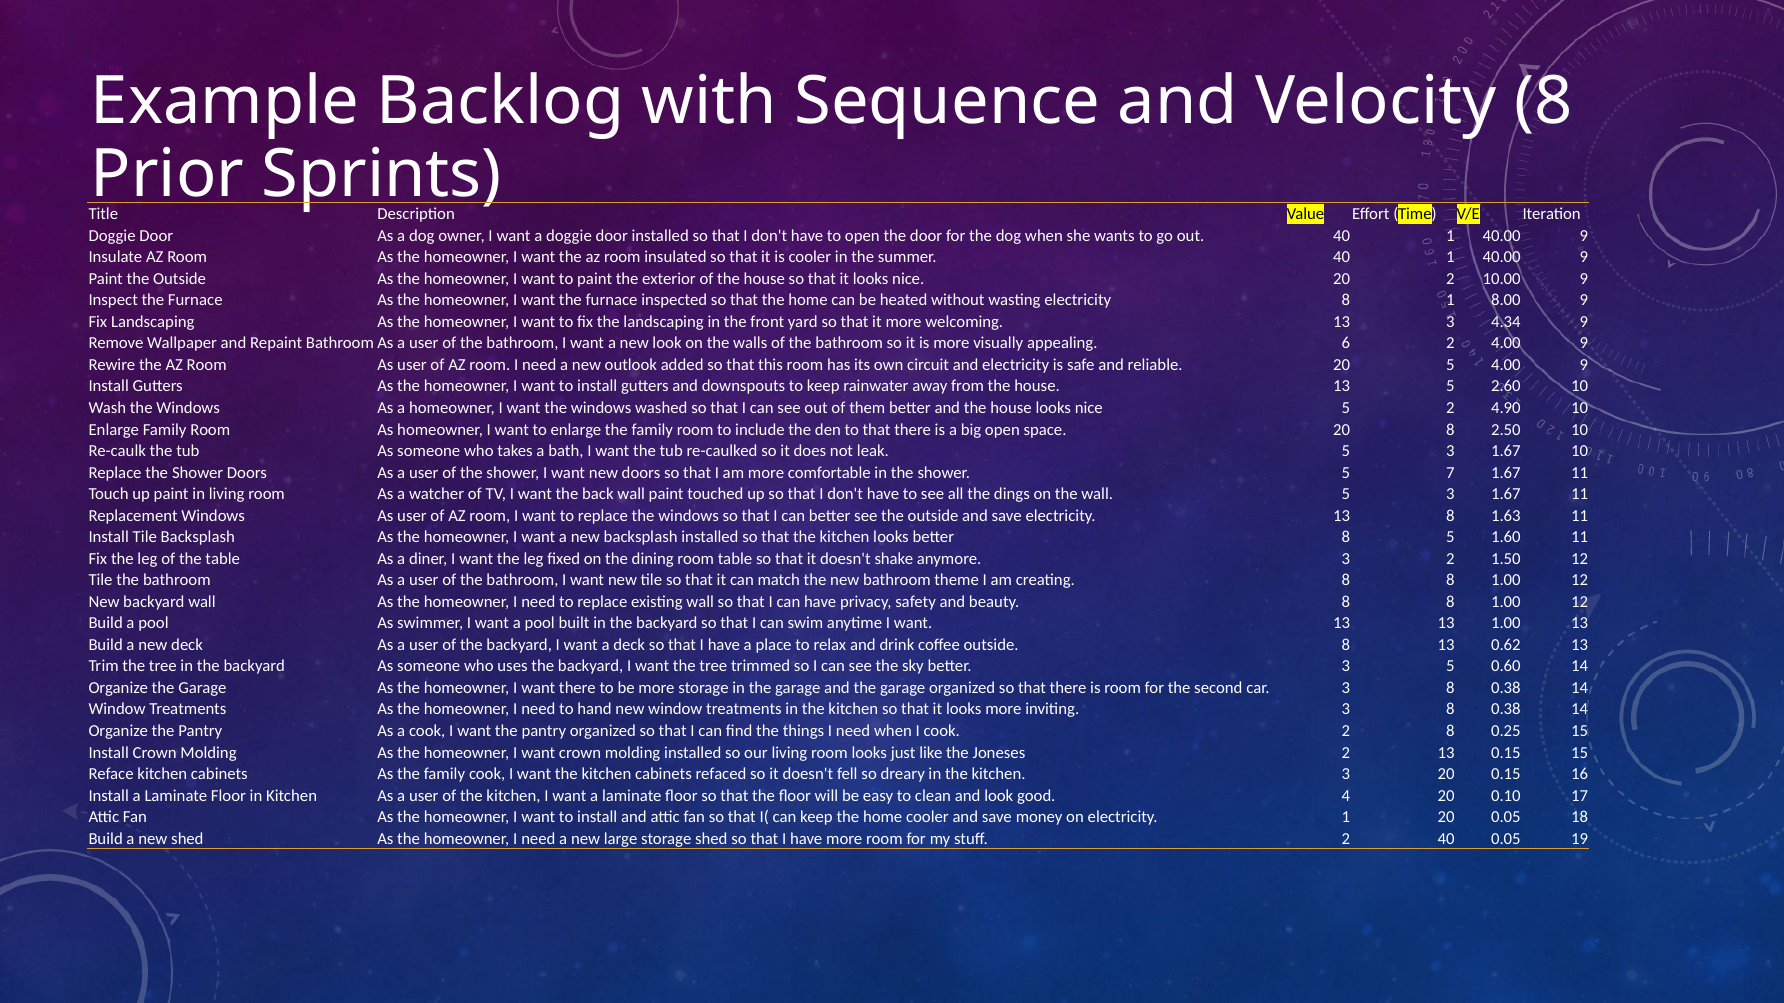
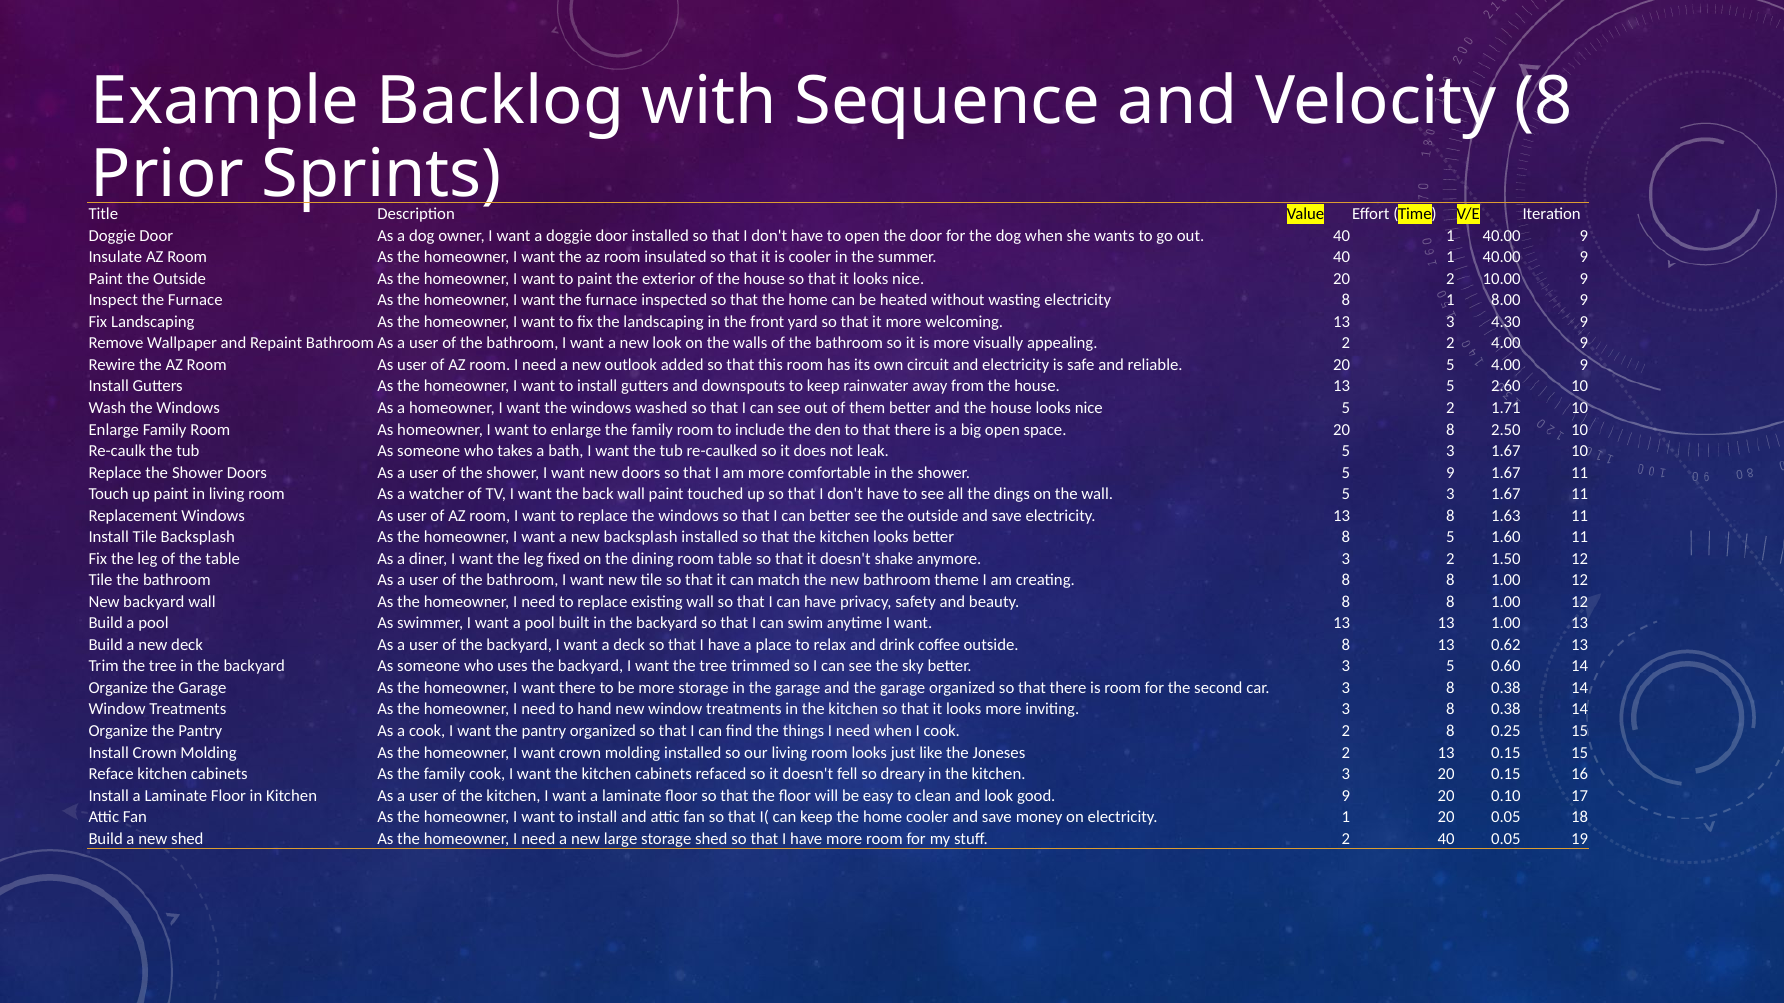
4.34: 4.34 -> 4.30
appealing 6: 6 -> 2
4.90: 4.90 -> 1.71
5 7: 7 -> 9
good 4: 4 -> 9
